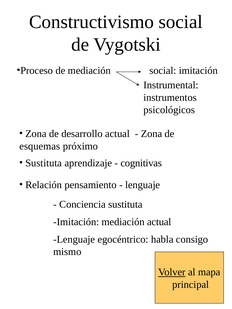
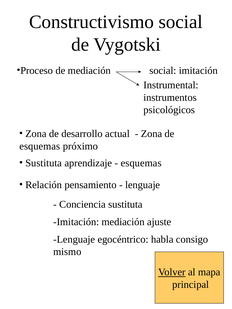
cognitivas at (141, 163): cognitivas -> esquemas
mediación actual: actual -> ajuste
